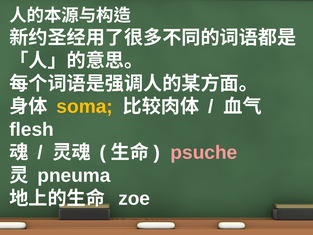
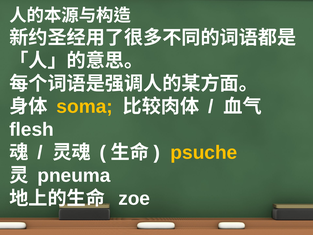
psuche colour: pink -> yellow
